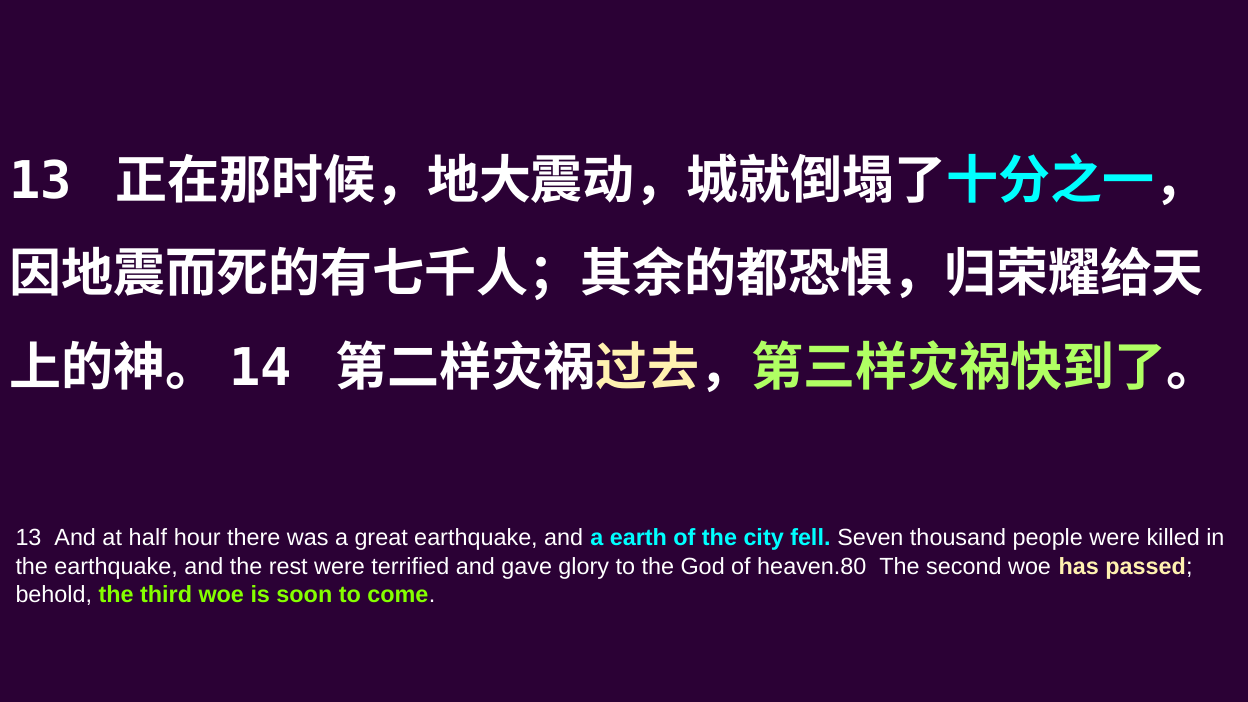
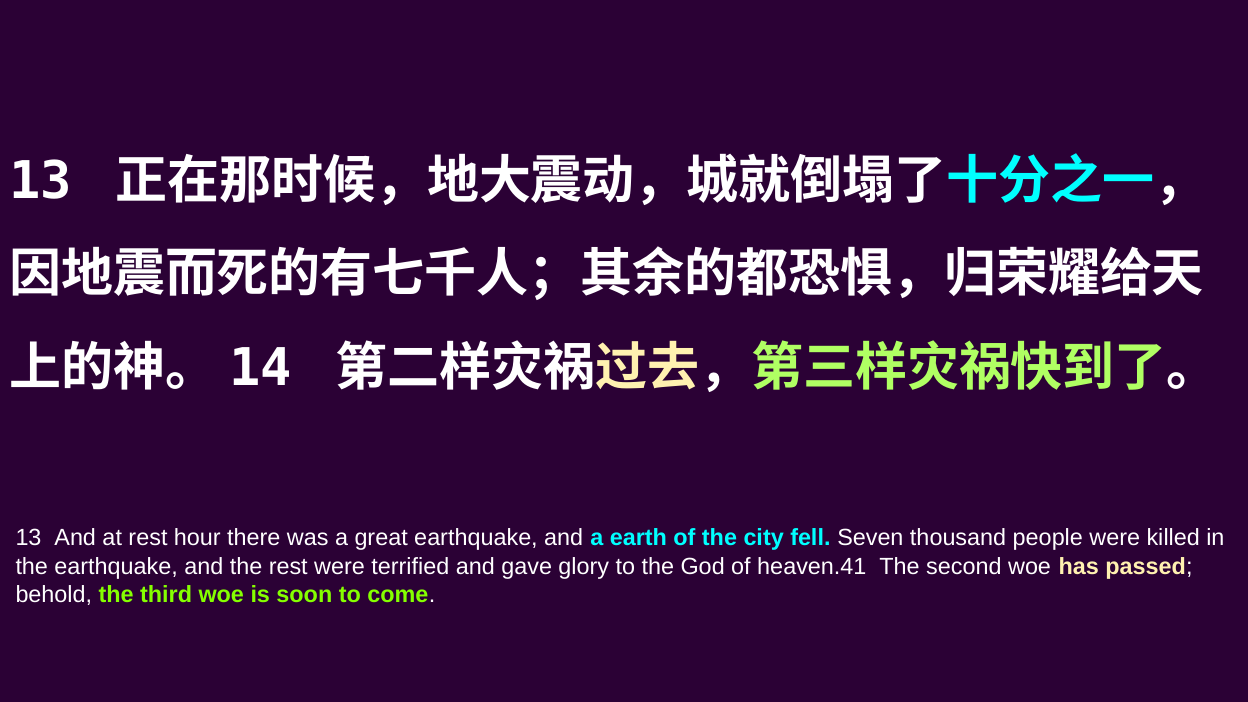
at half: half -> rest
heaven.80: heaven.80 -> heaven.41
